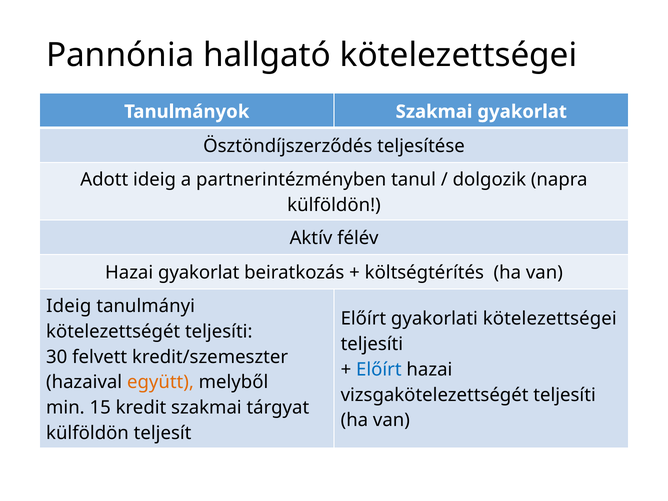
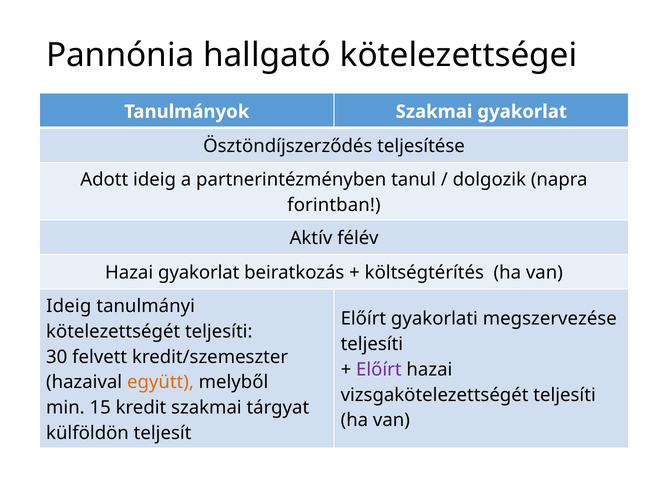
külföldön at (334, 205): külföldön -> forintban
gyakorlati kötelezettségei: kötelezettségei -> megszervezése
Előírt at (379, 370) colour: blue -> purple
